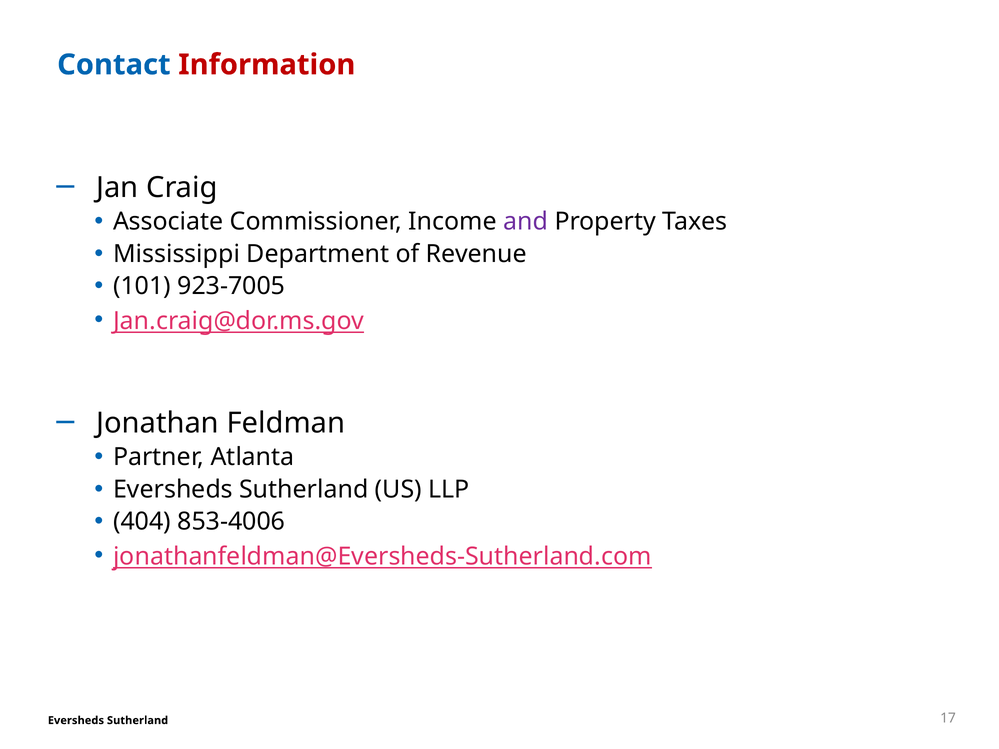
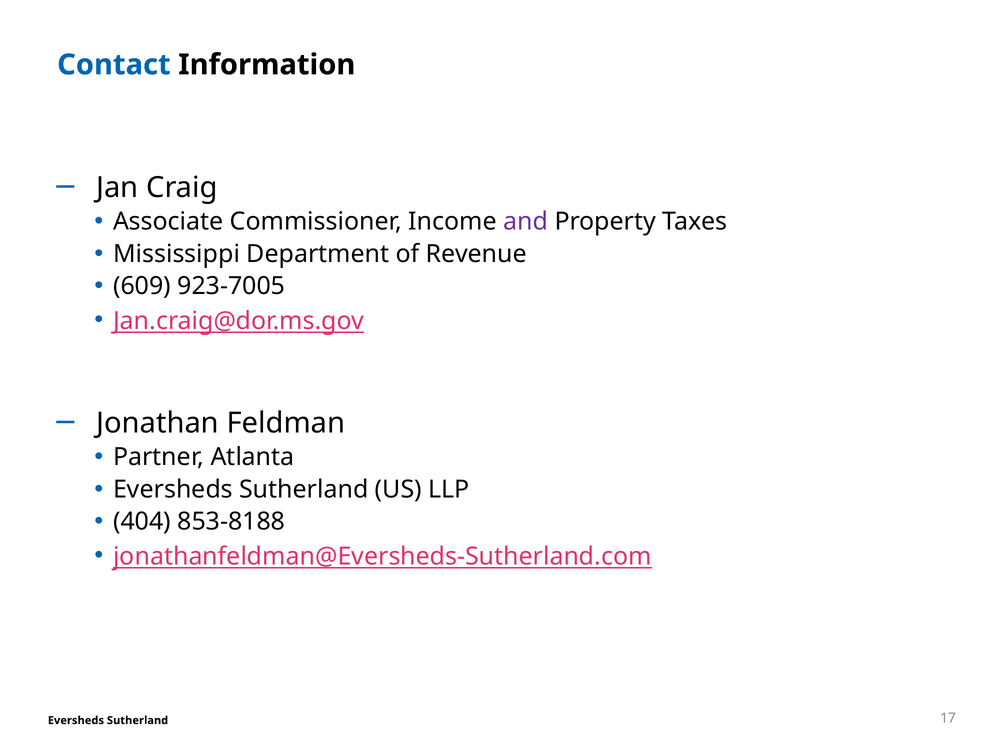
Information colour: red -> black
101: 101 -> 609
853-4006: 853-4006 -> 853-8188
